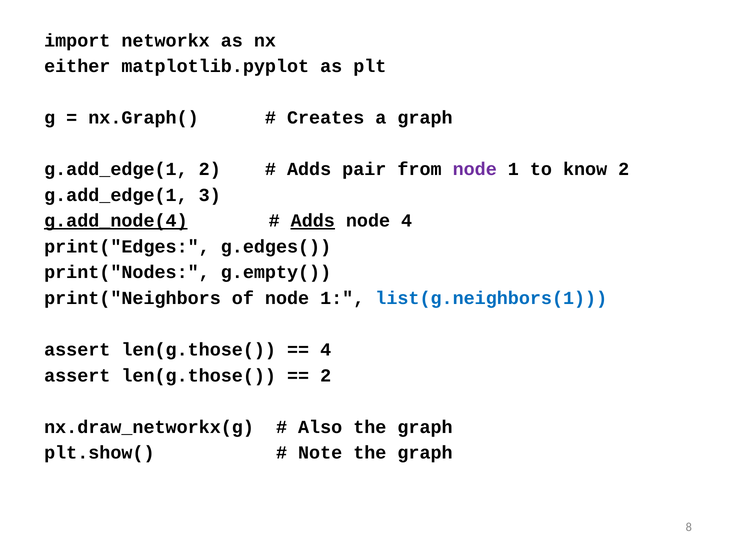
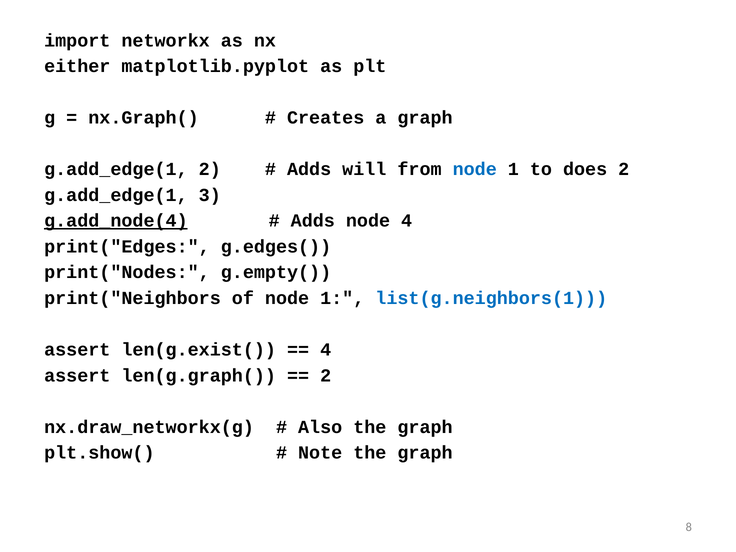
pair: pair -> will
node at (475, 169) colour: purple -> blue
know: know -> does
Adds at (313, 221) underline: present -> none
len(g.those( at (199, 350): len(g.those( -> len(g.exist(
len(g.those( at (199, 375): len(g.those( -> len(g.graph(
